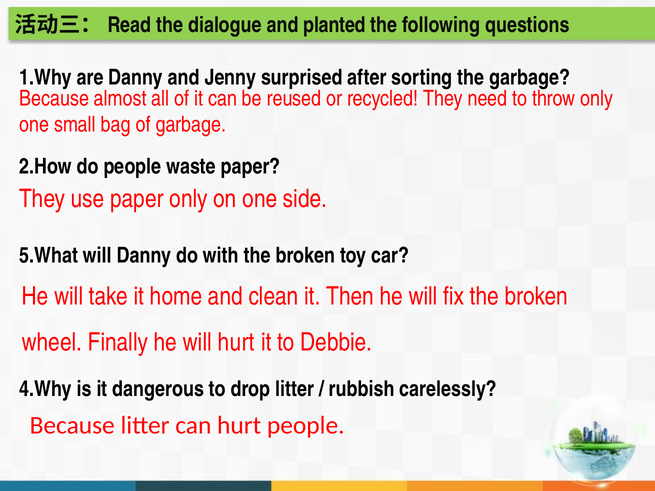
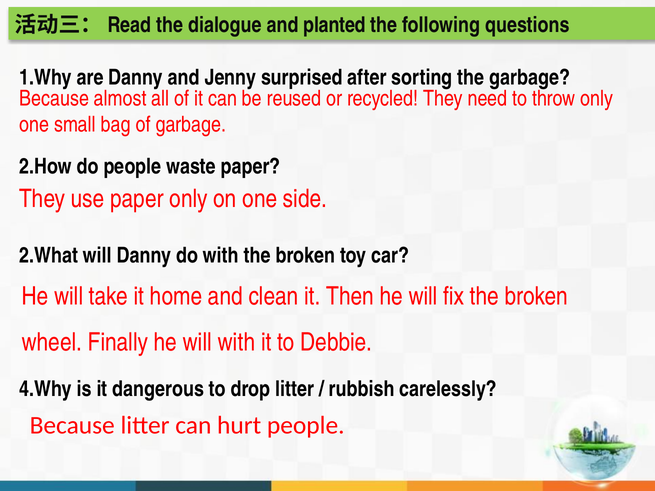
5.What: 5.What -> 2.What
will hurt: hurt -> with
